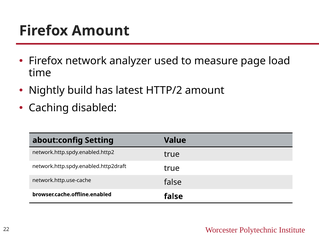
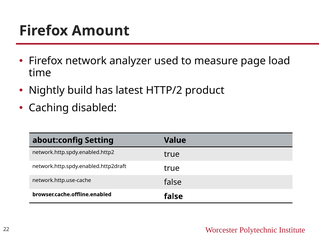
HTTP/2 amount: amount -> product
